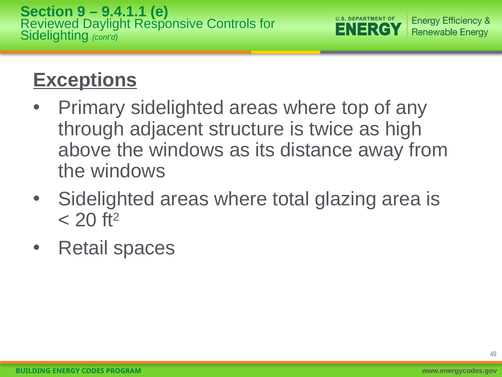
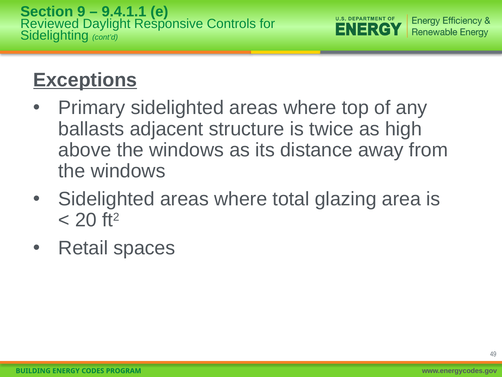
through: through -> ballasts
